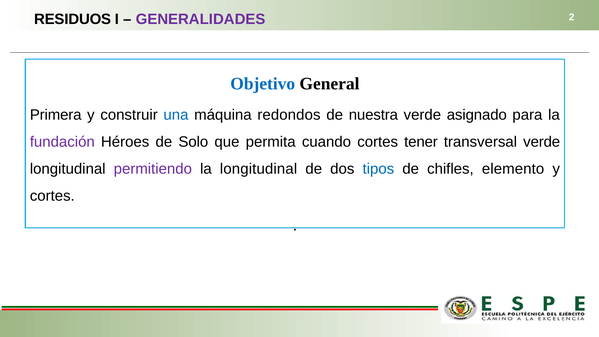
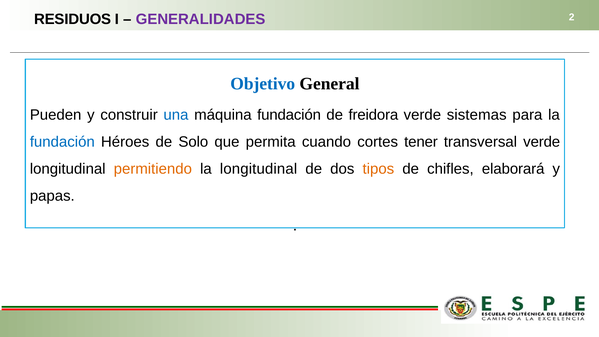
Primera: Primera -> Pueden
máquina redondos: redondos -> fundación
nuestra: nuestra -> freidora
asignado: asignado -> sistemas
fundación at (62, 142) colour: purple -> blue
permitiendo colour: purple -> orange
tipos colour: blue -> orange
elemento: elemento -> elaborará
cortes at (52, 196): cortes -> papas
